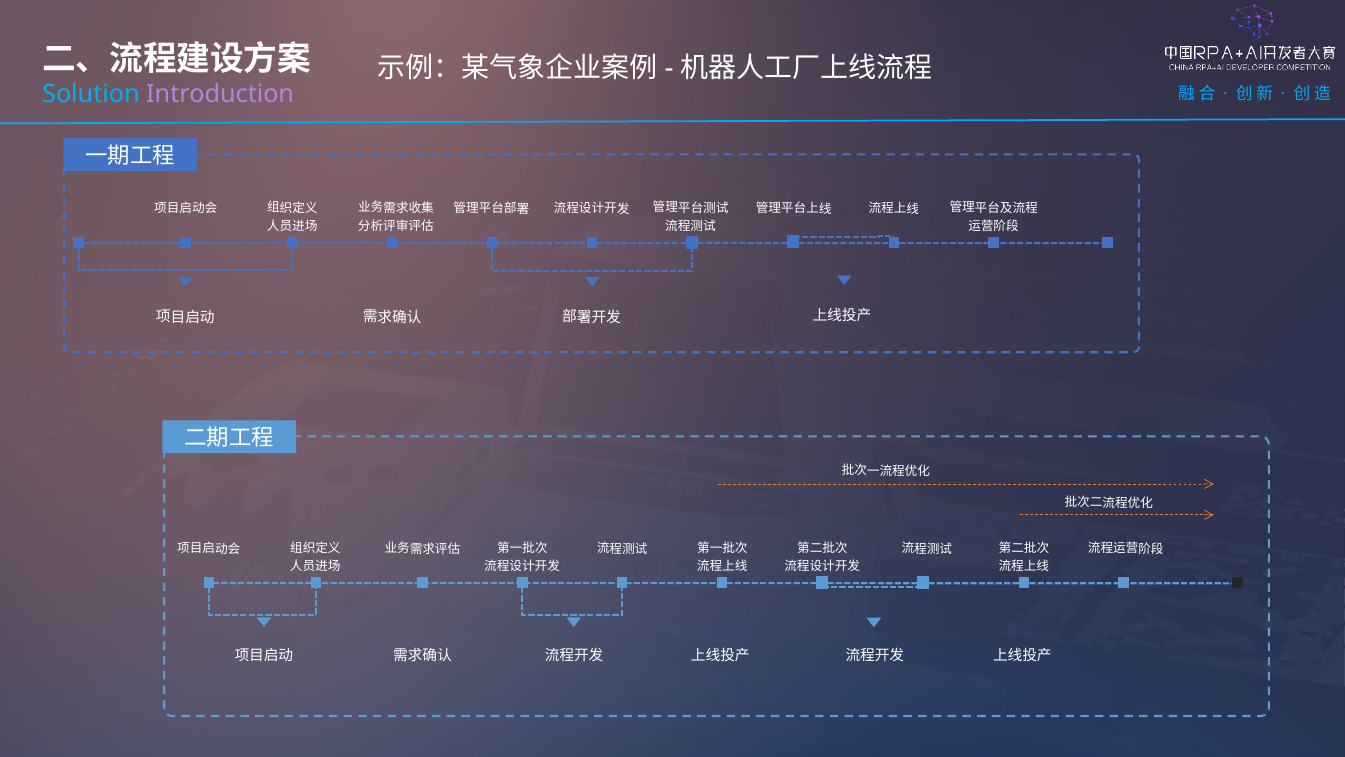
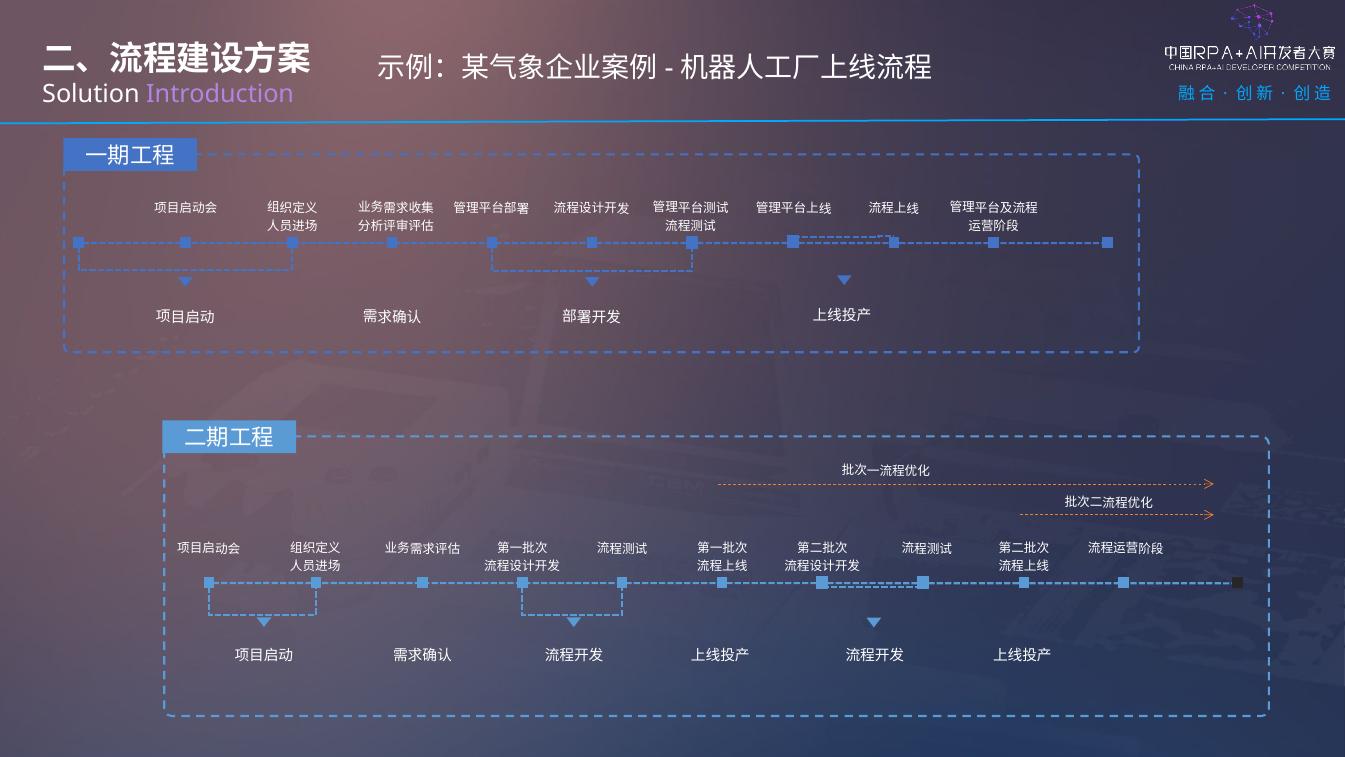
Solution colour: light blue -> white
